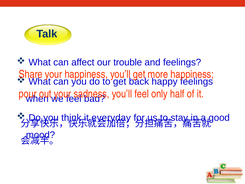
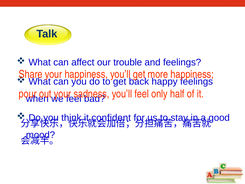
everyday: everyday -> confident
